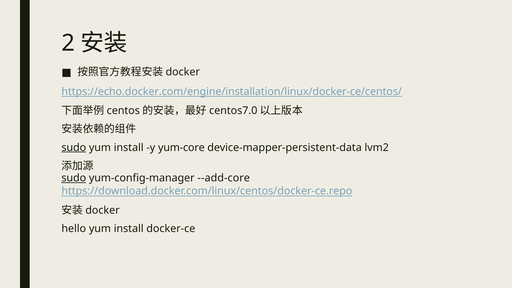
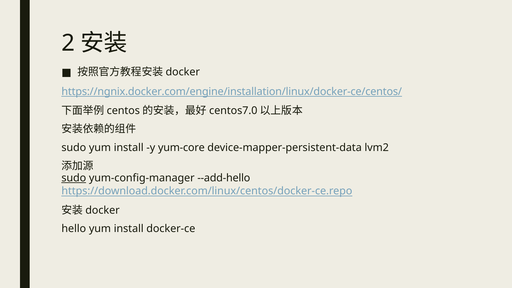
https://echo.docker.com/engine/installation/linux/docker-ce/centos/: https://echo.docker.com/engine/installation/linux/docker-ce/centos/ -> https://ngnix.docker.com/engine/installation/linux/docker-ce/centos/
sudo at (74, 148) underline: present -> none
--add-core: --add-core -> --add-hello
